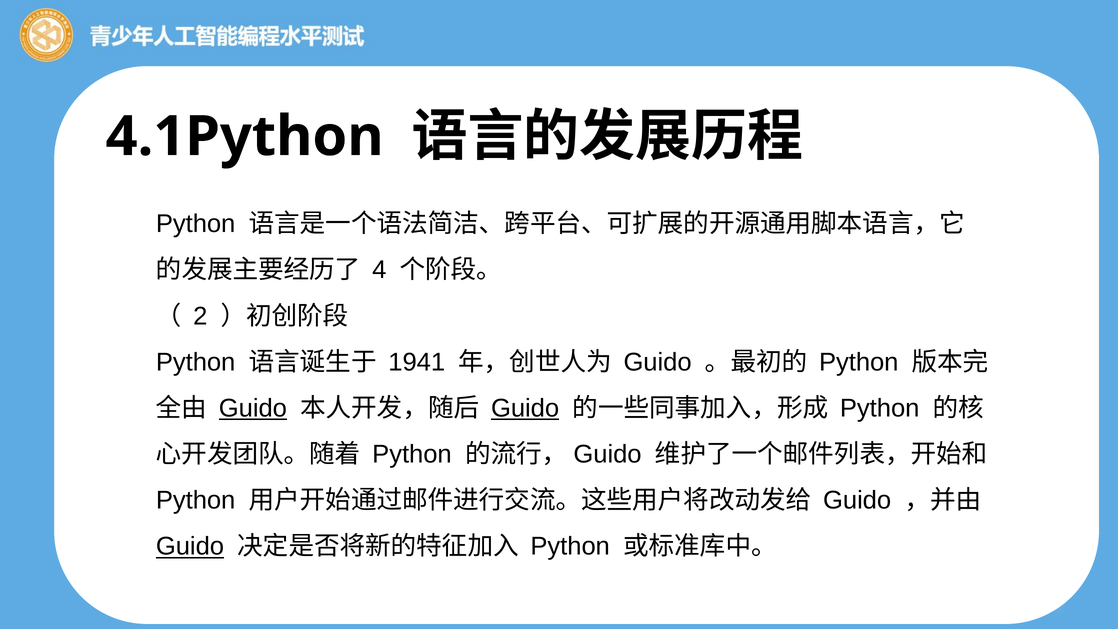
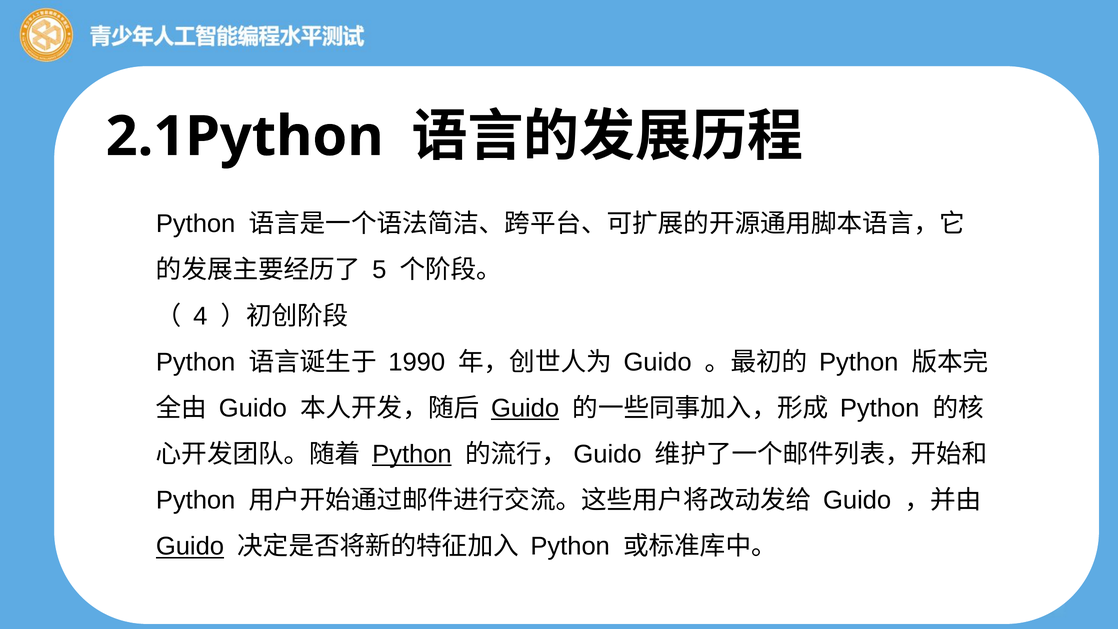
4.1Python: 4.1Python -> 2.1Python
4: 4 -> 5
2: 2 -> 4
1941: 1941 -> 1990
Guido at (253, 408) underline: present -> none
Python at (412, 454) underline: none -> present
